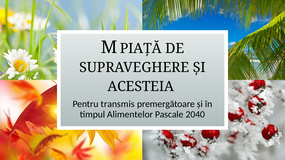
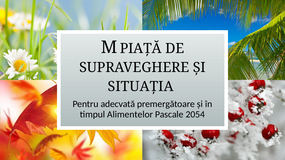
ACESTEIA: ACESTEIA -> SITUAȚIA
transmis: transmis -> adecvată
2040: 2040 -> 2054
